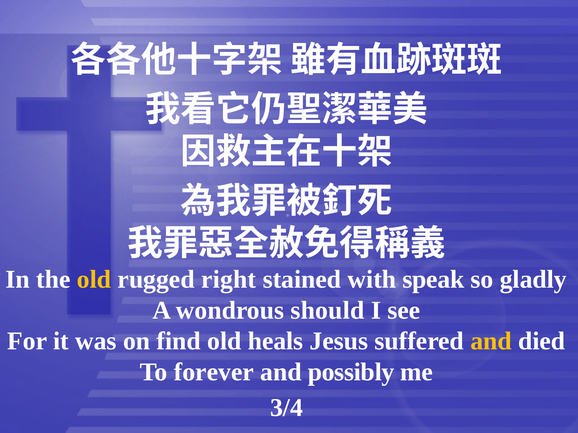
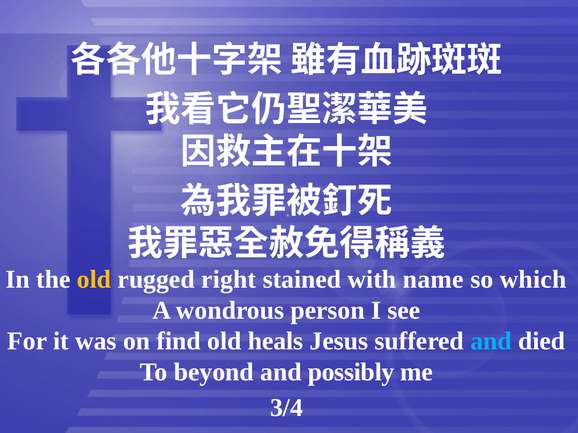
speak: speak -> name
gladly: gladly -> which
should: should -> person
and at (491, 341) colour: yellow -> light blue
forever: forever -> beyond
